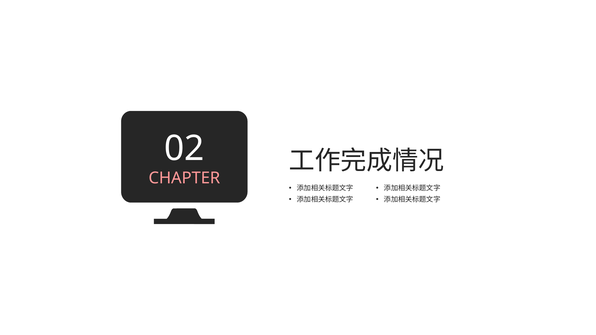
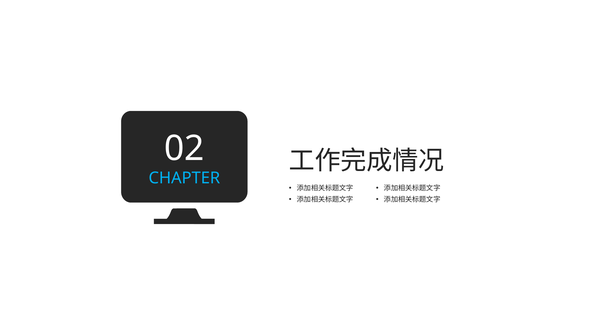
CHAPTER colour: pink -> light blue
